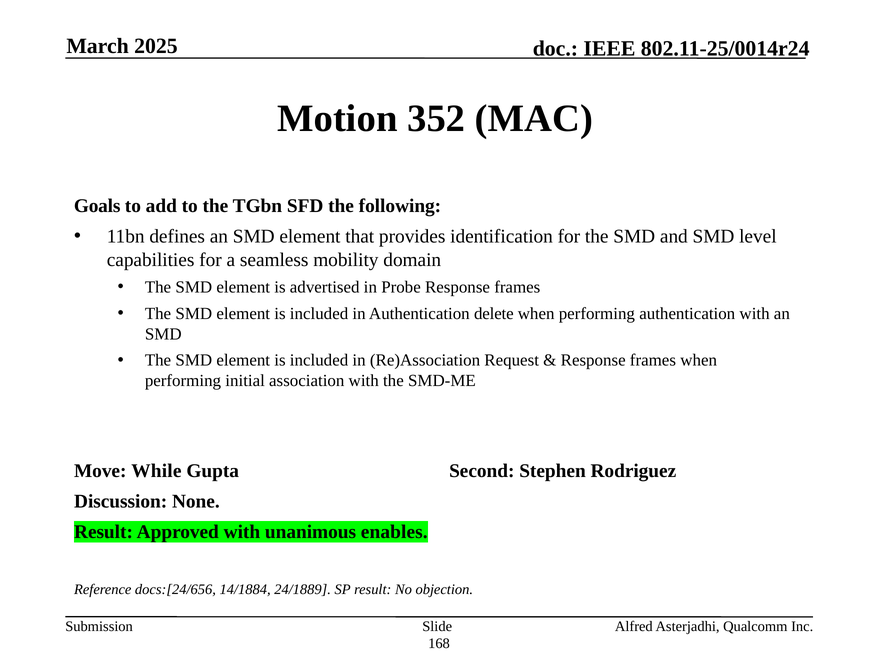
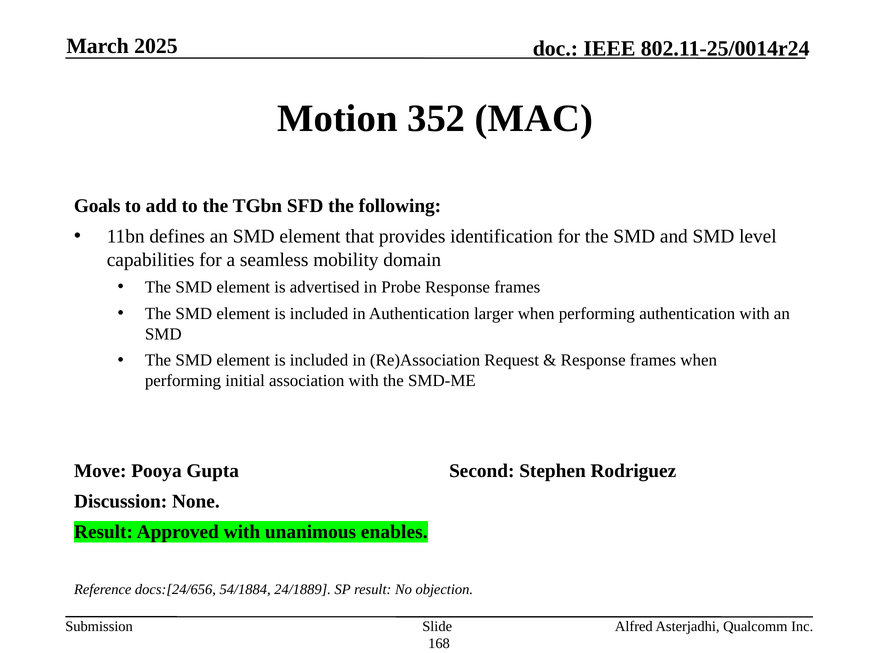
delete: delete -> larger
While: While -> Pooya
14/1884: 14/1884 -> 54/1884
